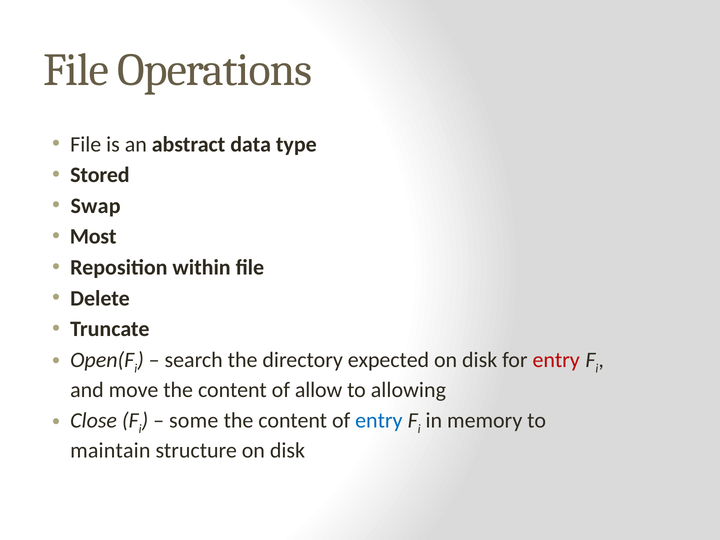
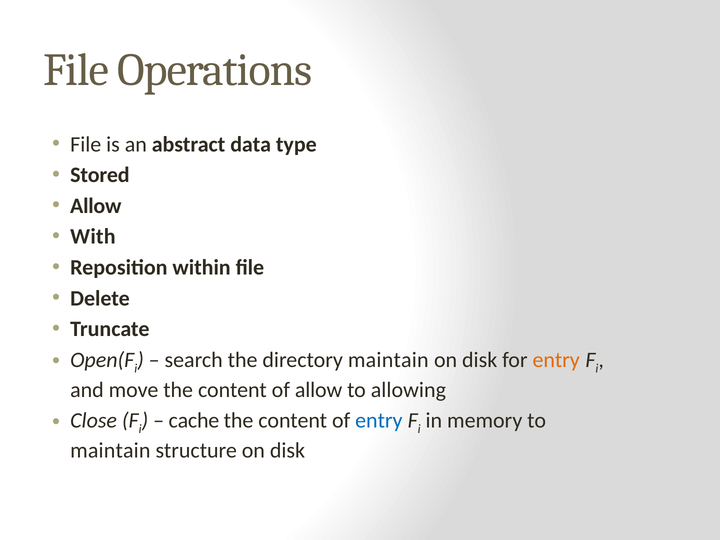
Swap at (96, 206): Swap -> Allow
Most: Most -> With
directory expected: expected -> maintain
entry at (556, 360) colour: red -> orange
some: some -> cache
